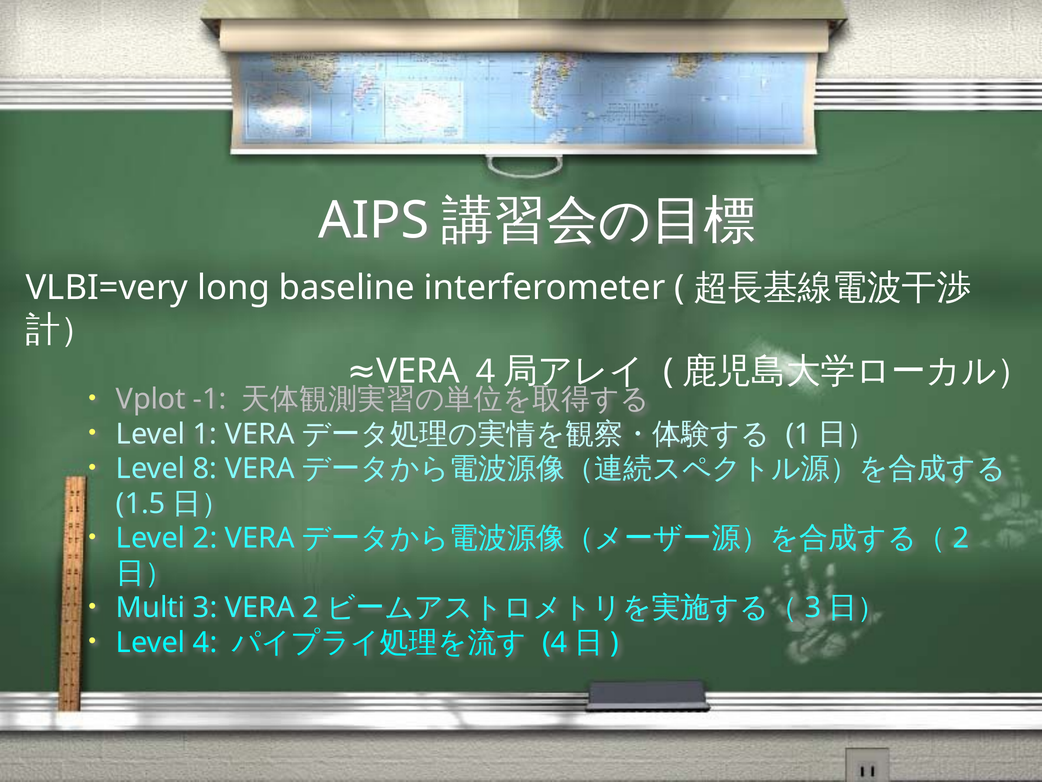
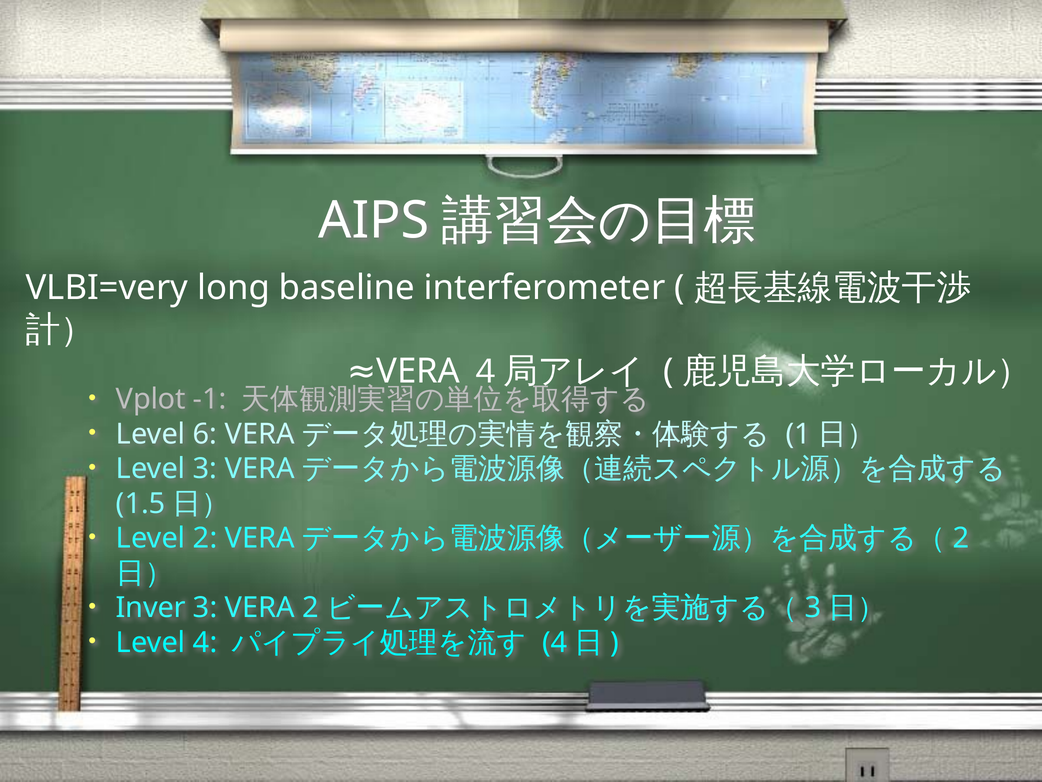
1: 1 -> 6
Level 8: 8 -> 3
Multi: Multi -> Inver
